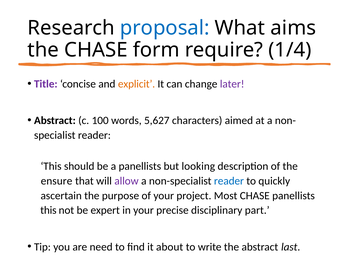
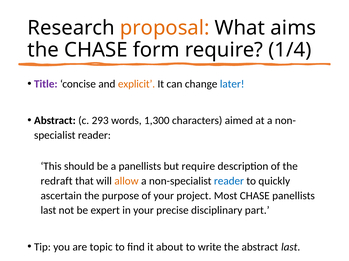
proposal colour: blue -> orange
later colour: purple -> blue
100: 100 -> 293
5,627: 5,627 -> 1,300
but looking: looking -> require
ensure: ensure -> redraft
allow colour: purple -> orange
this at (48, 211): this -> last
need: need -> topic
